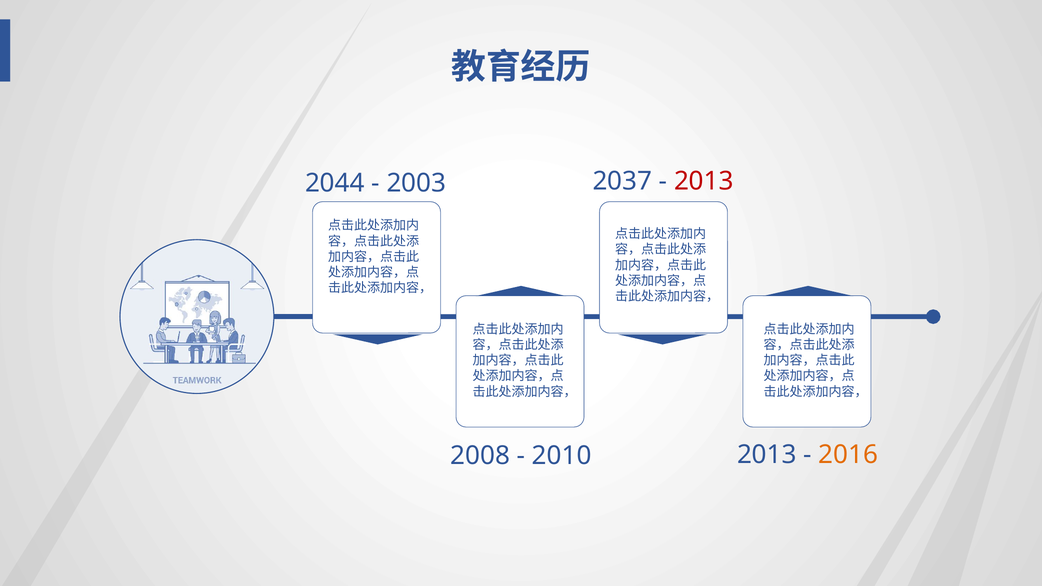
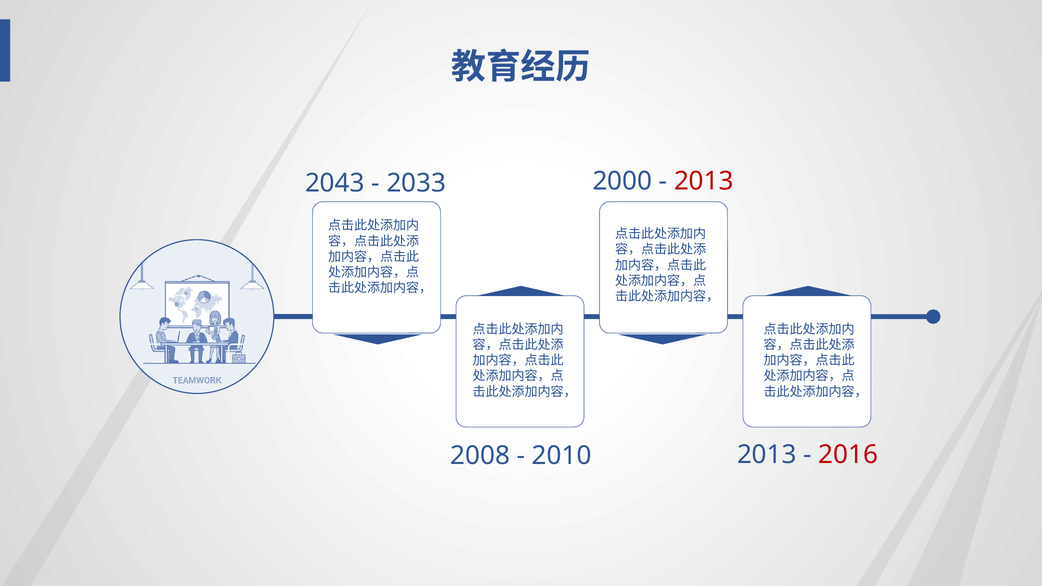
2037: 2037 -> 2000
2044: 2044 -> 2043
2003: 2003 -> 2033
2016 colour: orange -> red
